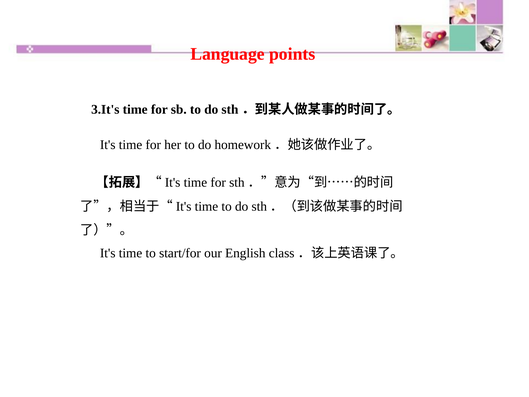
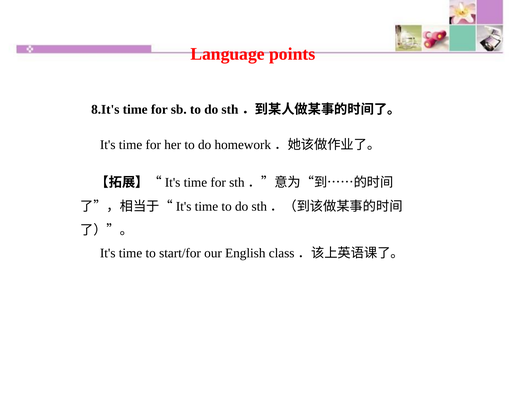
3.It's: 3.It's -> 8.It's
